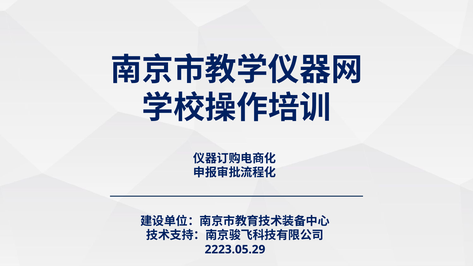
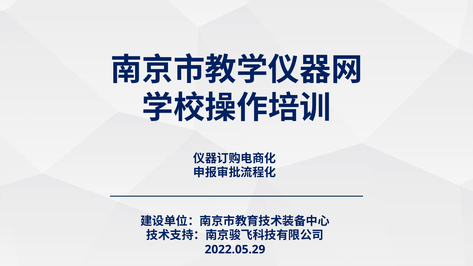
2223.05.29: 2223.05.29 -> 2022.05.29
